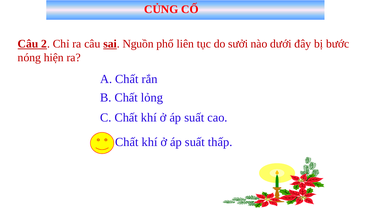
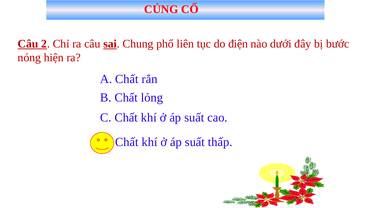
Nguồn: Nguồn -> Chung
sưởi: sưởi -> điện
